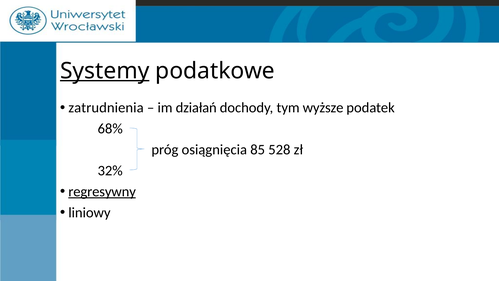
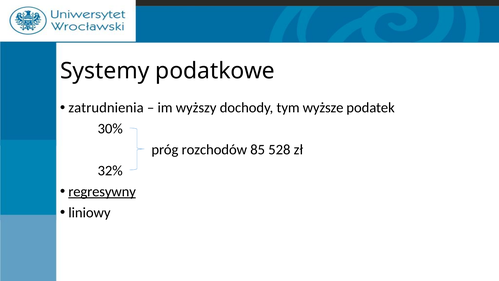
Systemy underline: present -> none
działań: działań -> wyższy
68%: 68% -> 30%
osiągnięcia: osiągnięcia -> rozchodów
